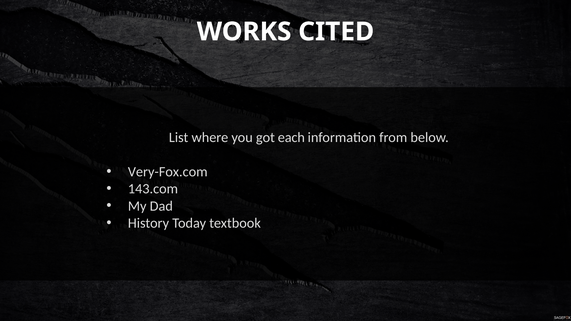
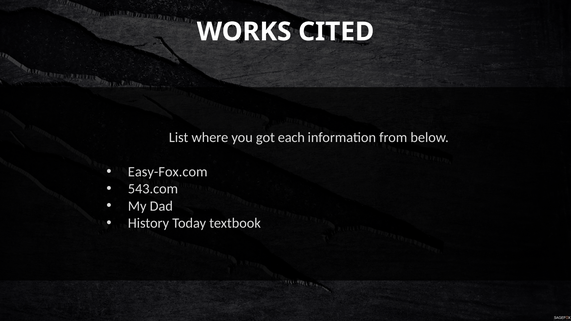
Very-Fox.com: Very-Fox.com -> Easy-Fox.com
143.com: 143.com -> 543.com
